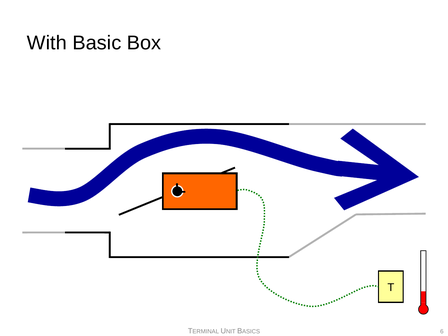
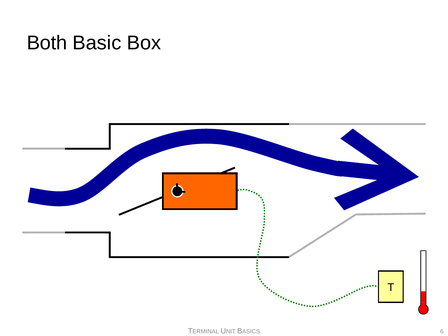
With: With -> Both
